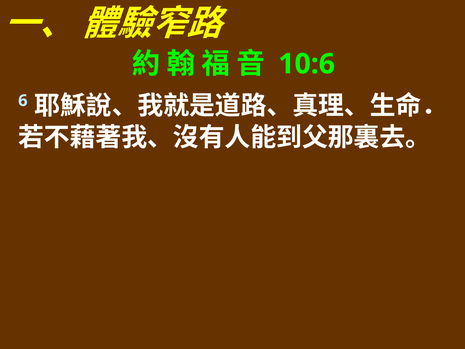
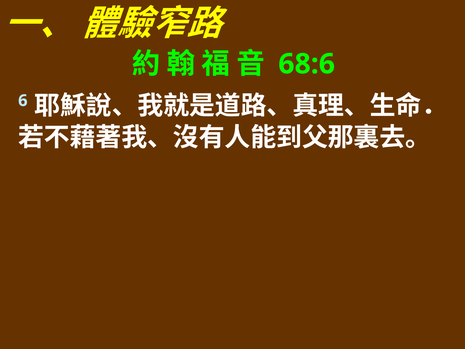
10:6: 10:6 -> 68:6
